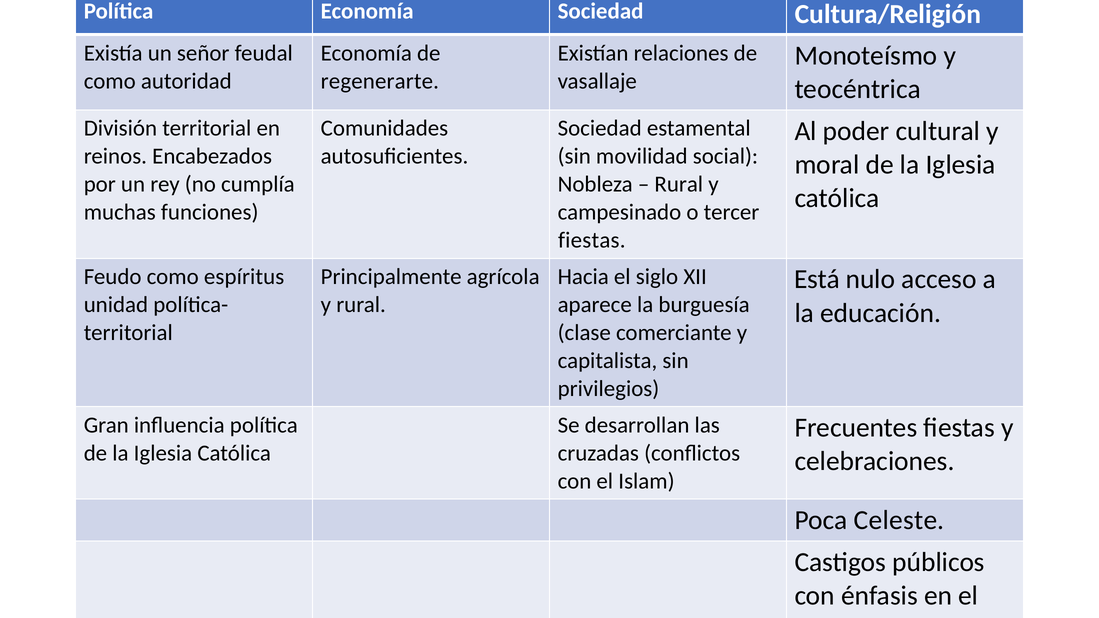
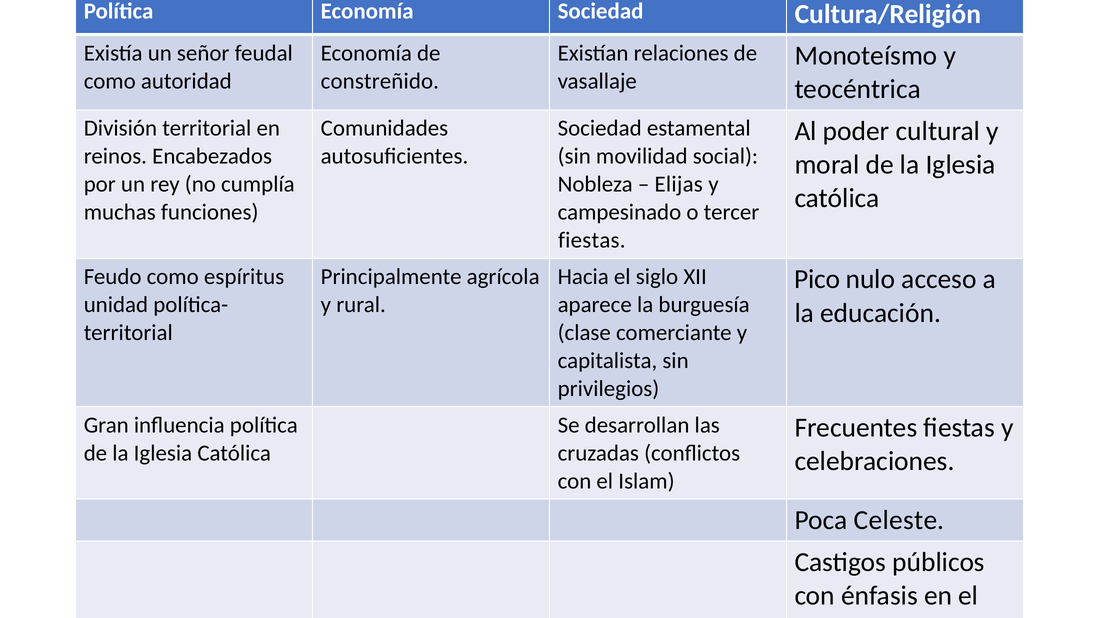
regenerarte: regenerarte -> constreñido
Rural at (679, 184): Rural -> Elijas
Está: Está -> Pico
